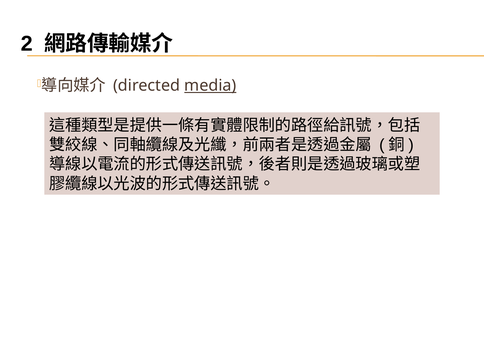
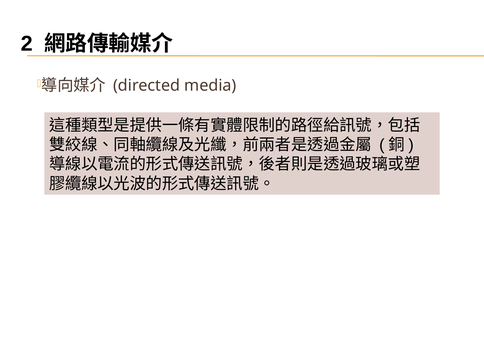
media underline: present -> none
